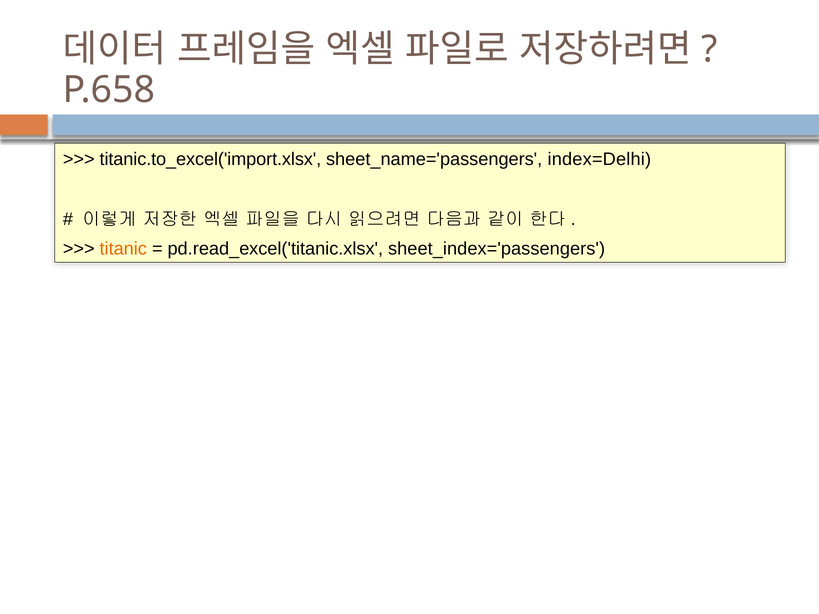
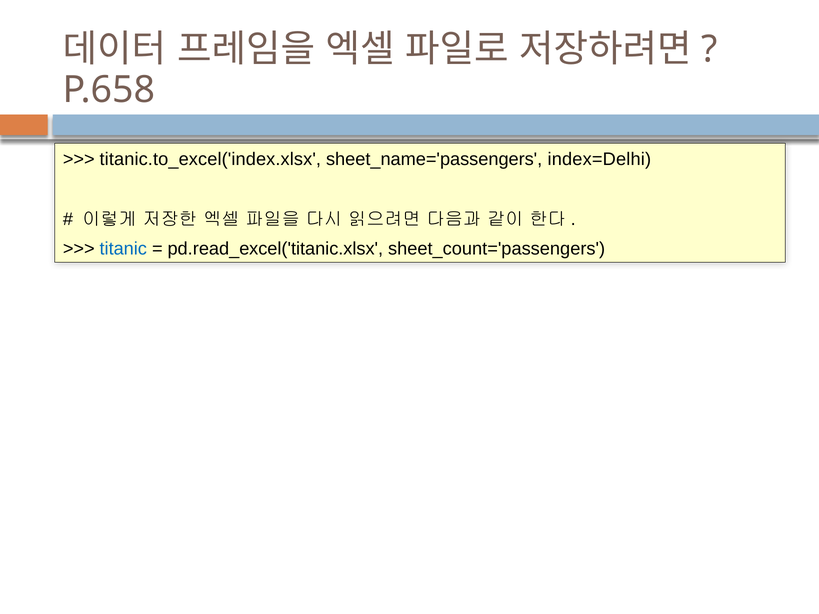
titanic.to_excel('import.xlsx: titanic.to_excel('import.xlsx -> titanic.to_excel('index.xlsx
titanic colour: orange -> blue
sheet_index='passengers: sheet_index='passengers -> sheet_count='passengers
